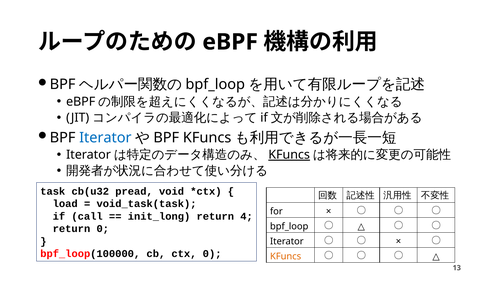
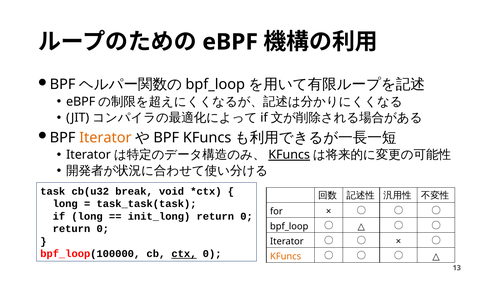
Iterator at (105, 137) colour: blue -> orange
pread: pread -> break
load at (65, 204): load -> long
void_task(task: void_task(task -> task_task(task
if call: call -> long
4 at (247, 216): 4 -> 0
ctx underline: none -> present
